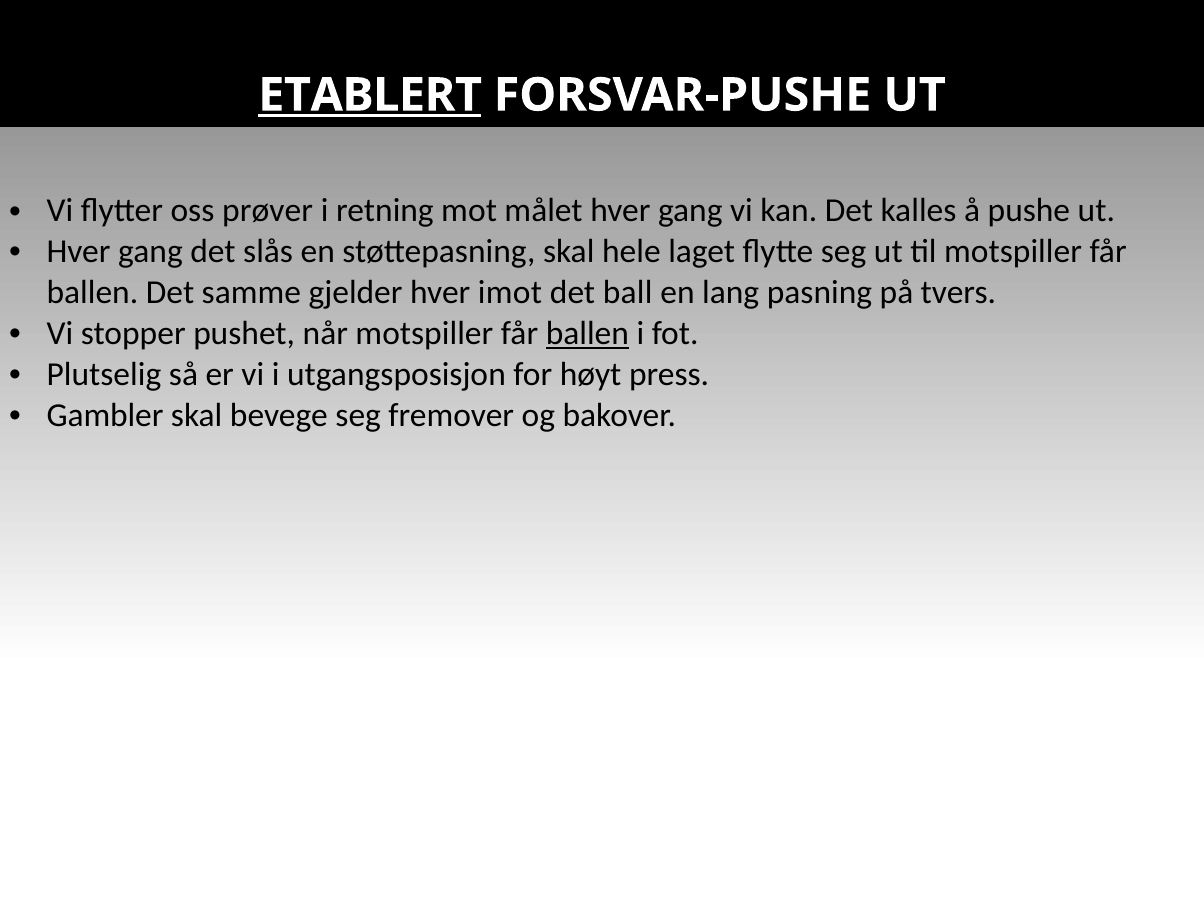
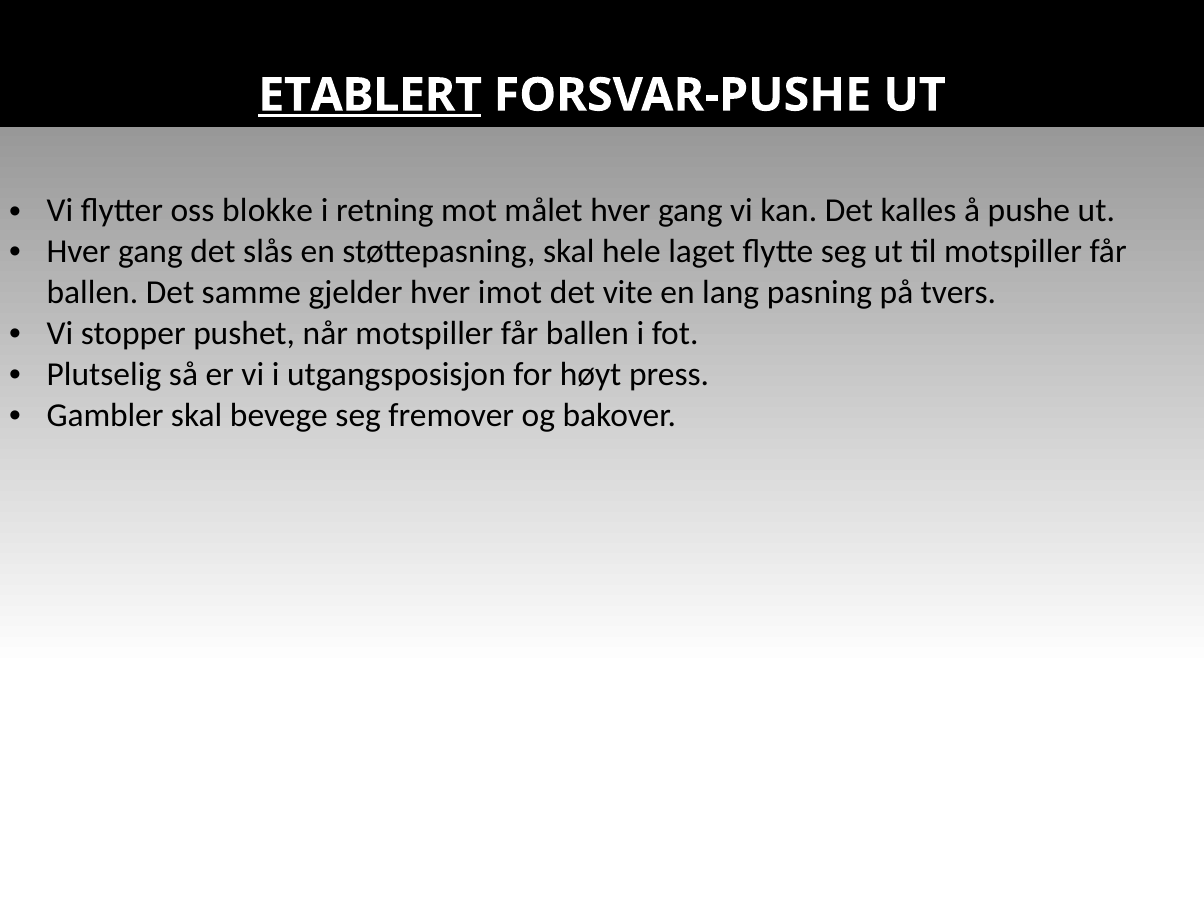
prøver: prøver -> blokke
ball: ball -> vite
ballen at (587, 334) underline: present -> none
